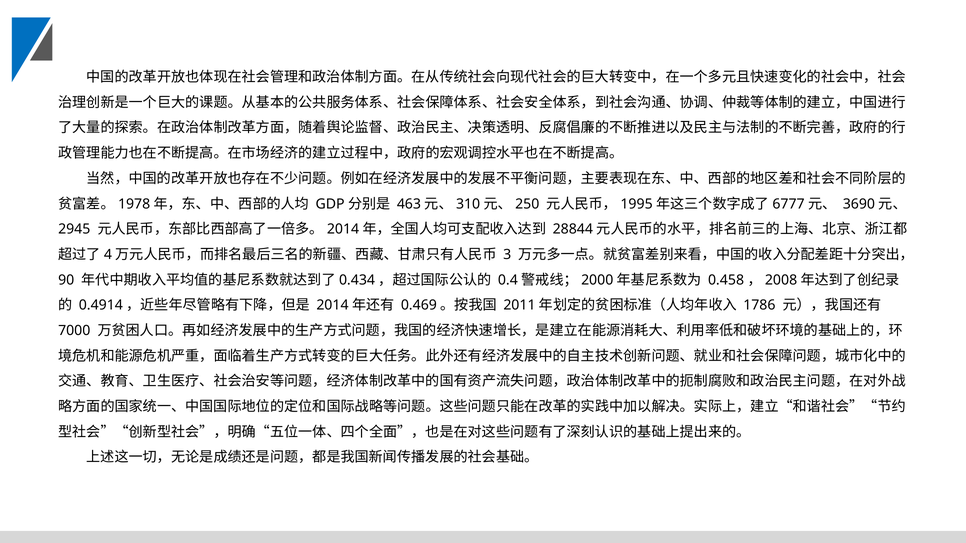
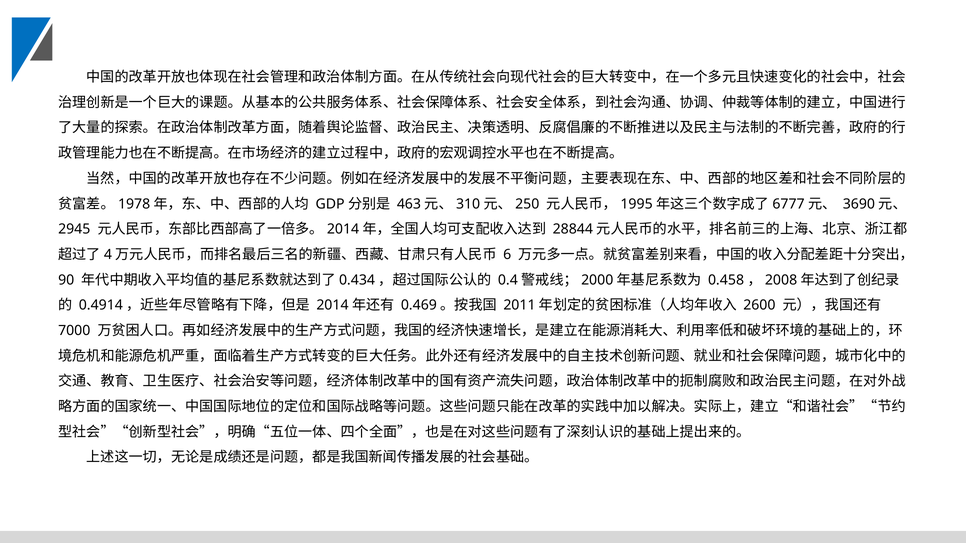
3: 3 -> 6
1786: 1786 -> 2600
